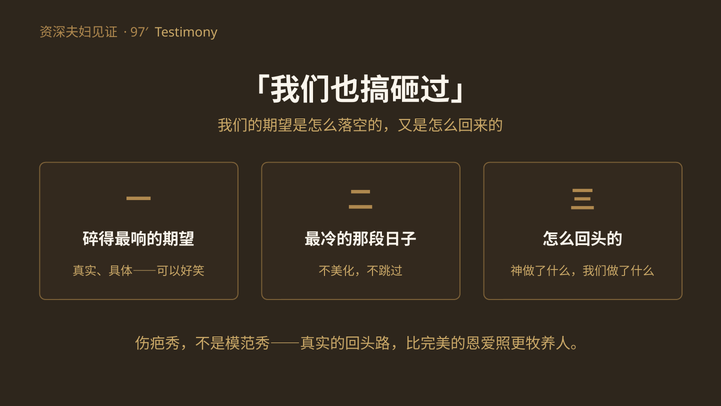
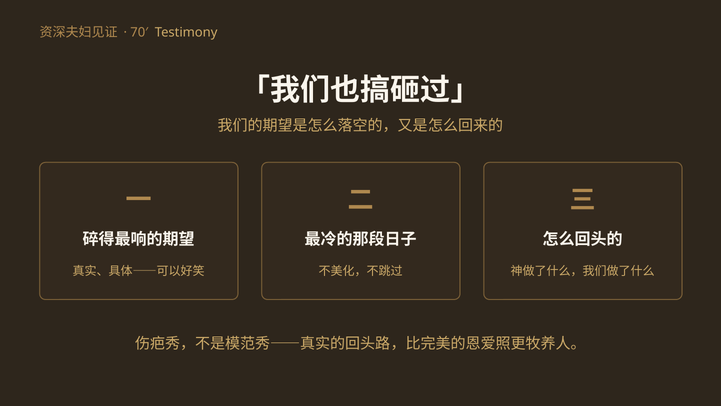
97′: 97′ -> 70′
